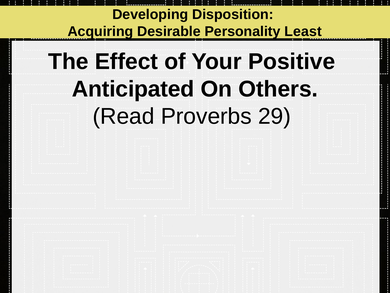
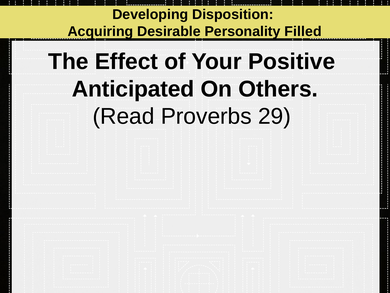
Least: Least -> Filled
